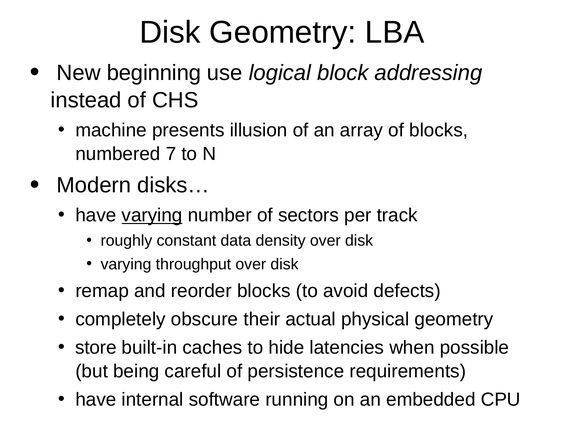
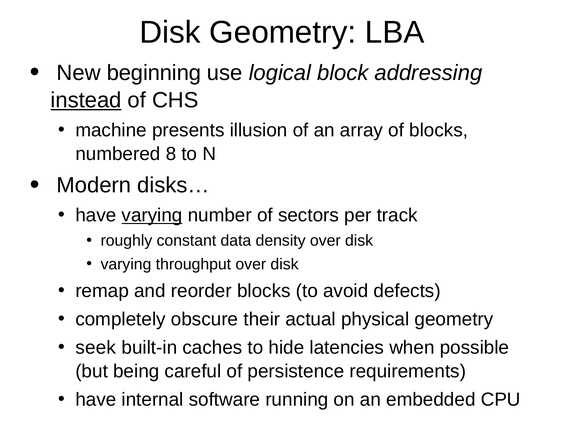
instead underline: none -> present
7: 7 -> 8
store: store -> seek
